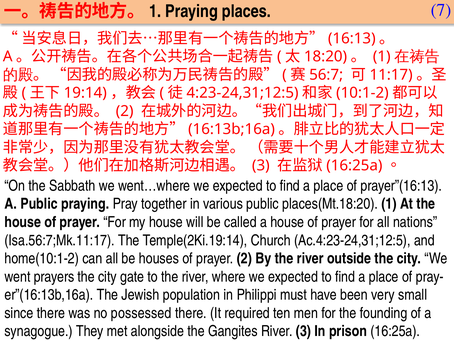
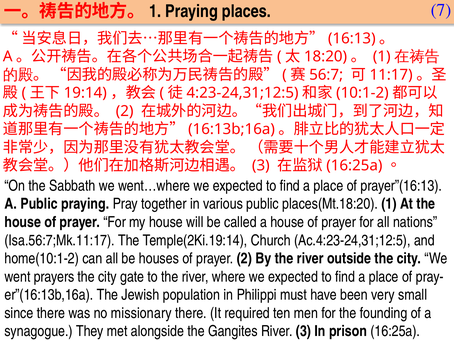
possessed: possessed -> missionary
